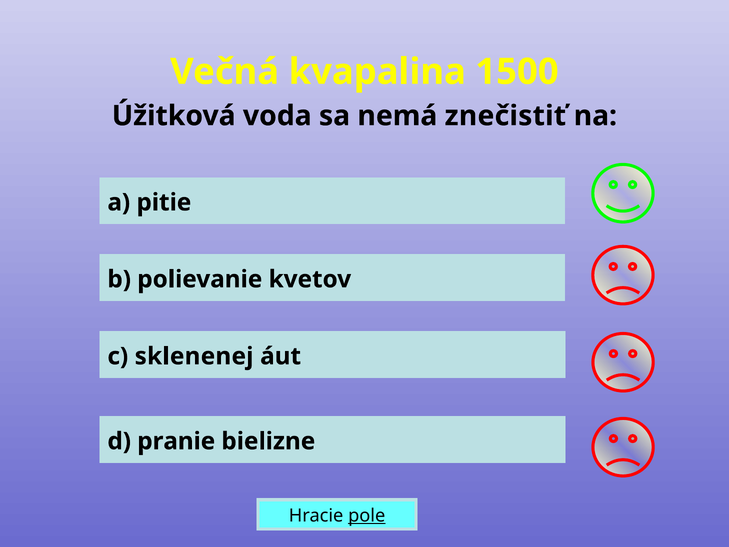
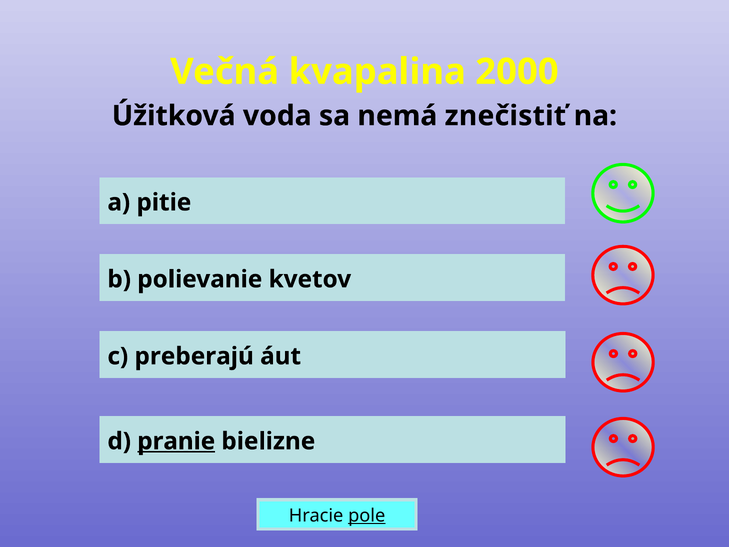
1500: 1500 -> 2000
sklenenej: sklenenej -> preberajú
pranie underline: none -> present
